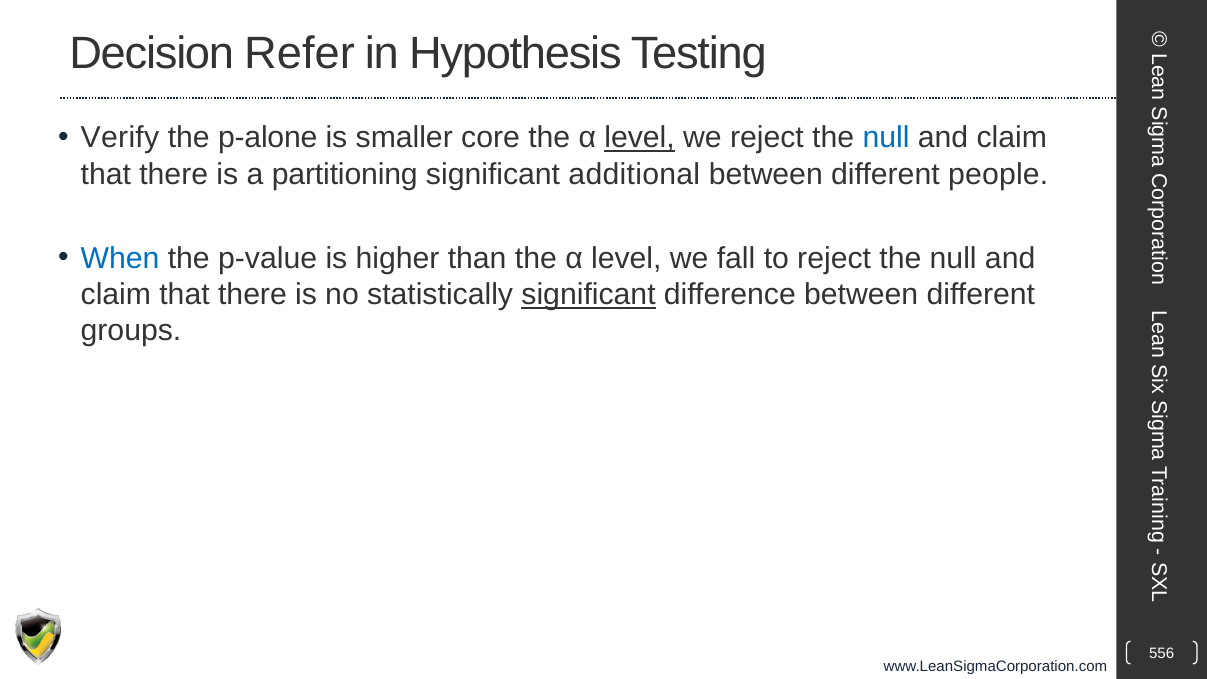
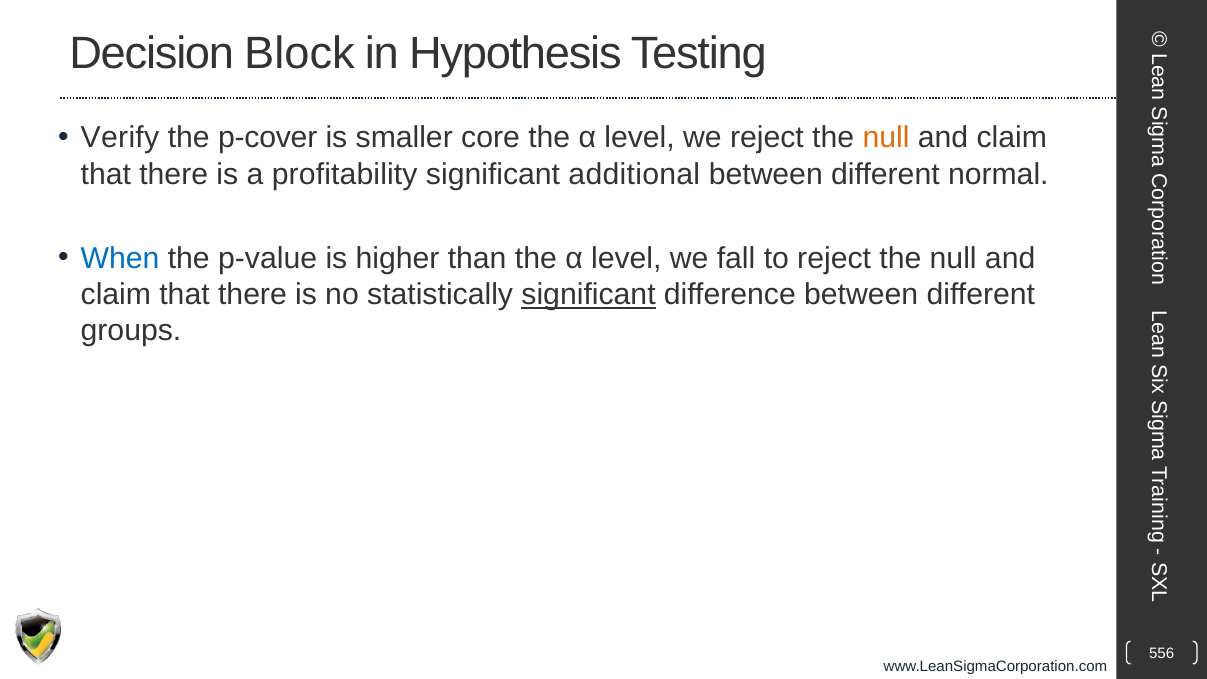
Refer: Refer -> Block
p-alone: p-alone -> p-cover
level at (640, 138) underline: present -> none
null at (886, 138) colour: blue -> orange
partitioning: partitioning -> profitability
people: people -> normal
